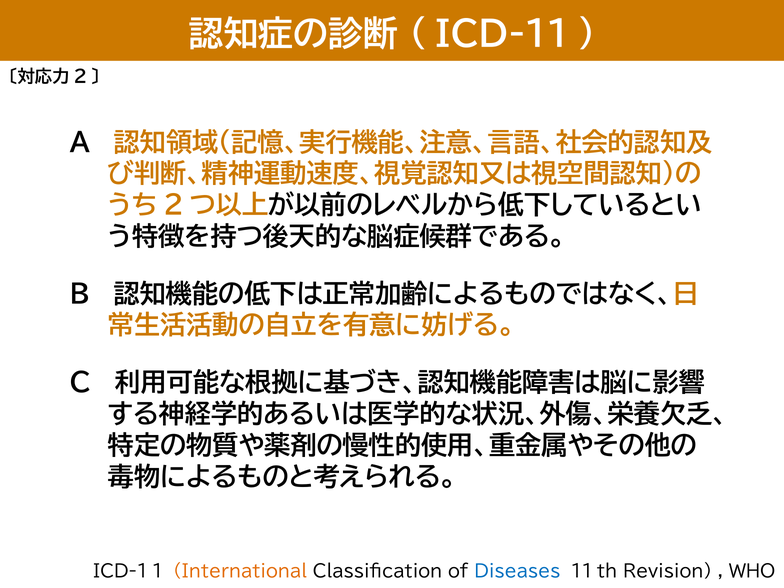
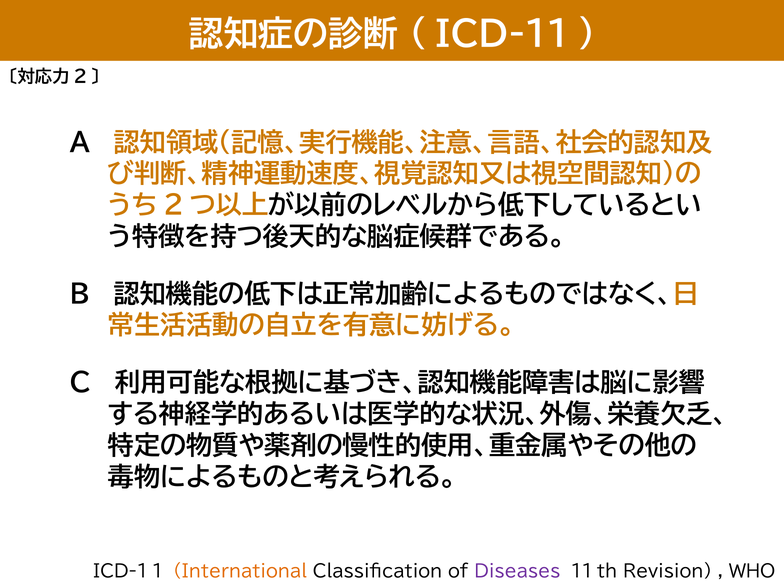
Diseases colour: blue -> purple
